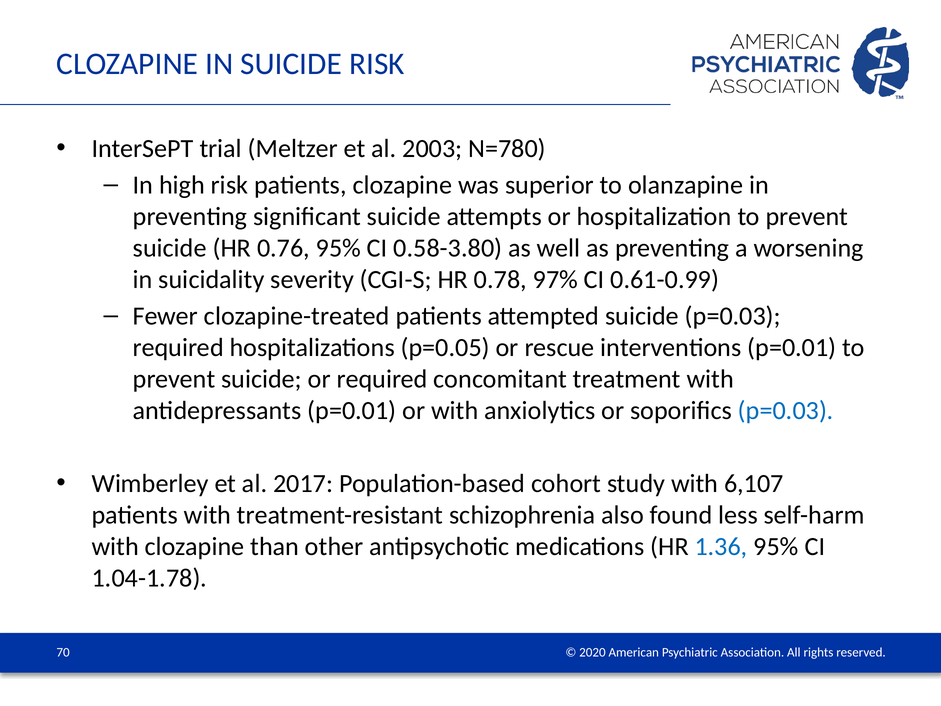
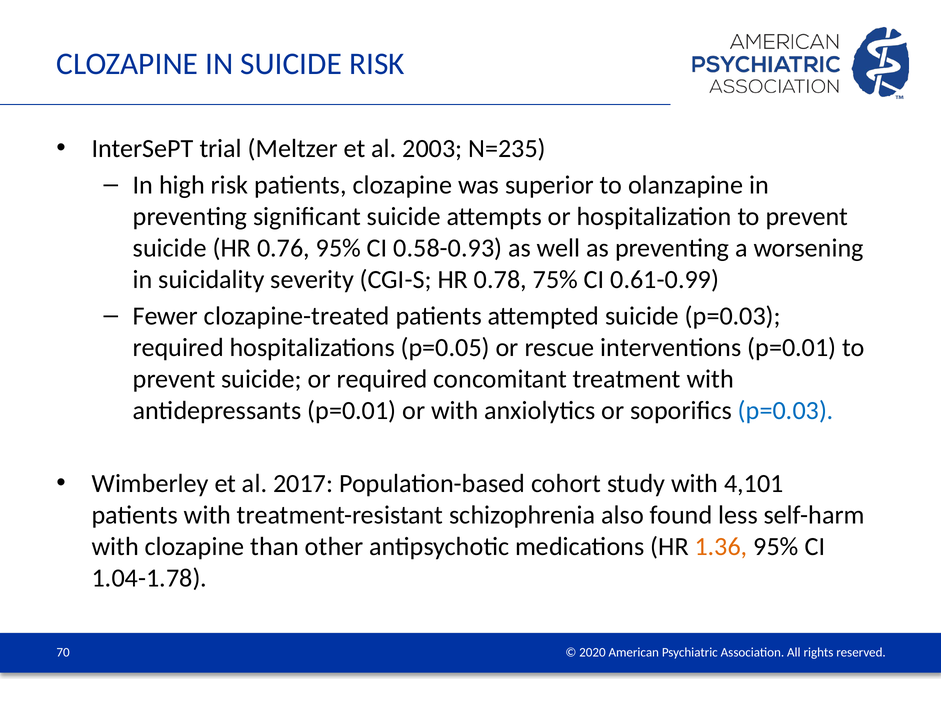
N=780: N=780 -> N=235
0.58-3.80: 0.58-3.80 -> 0.58-0.93
97%: 97% -> 75%
6,107: 6,107 -> 4,101
1.36 colour: blue -> orange
